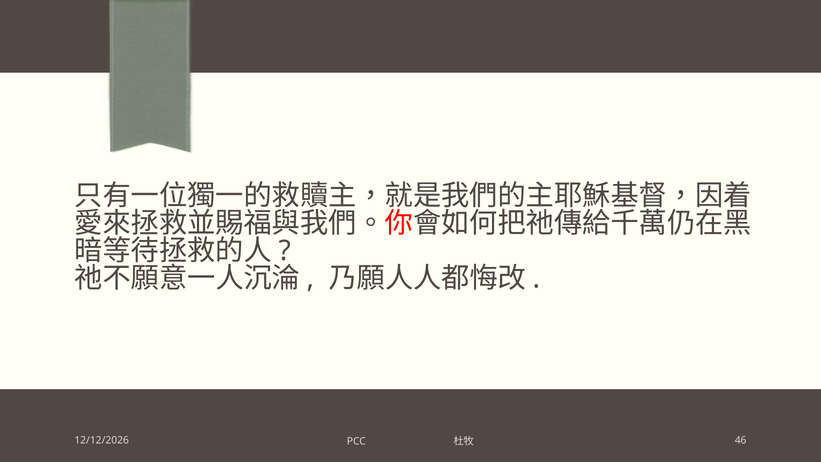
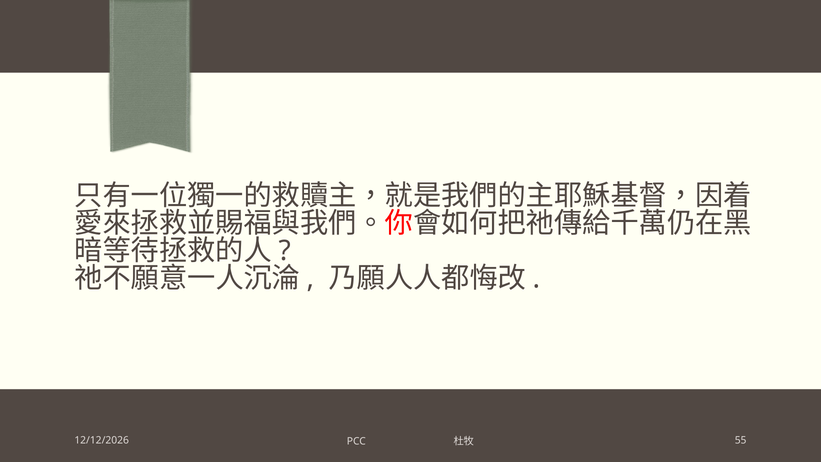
46: 46 -> 55
